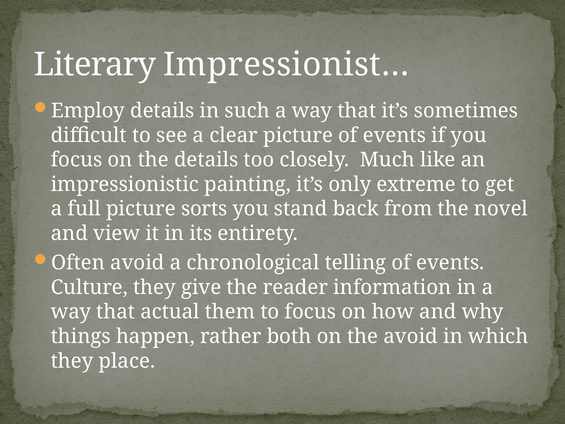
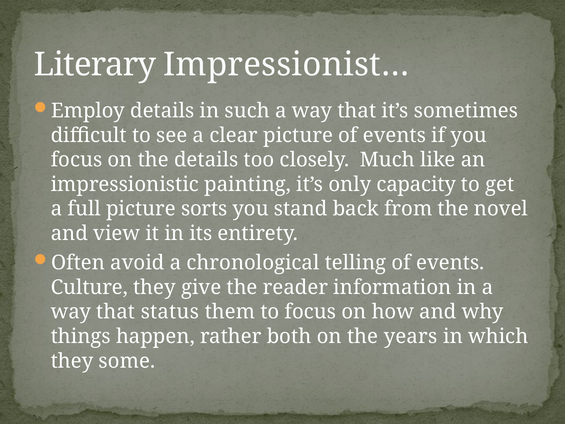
extreme: extreme -> capacity
actual: actual -> status
the avoid: avoid -> years
place: place -> some
